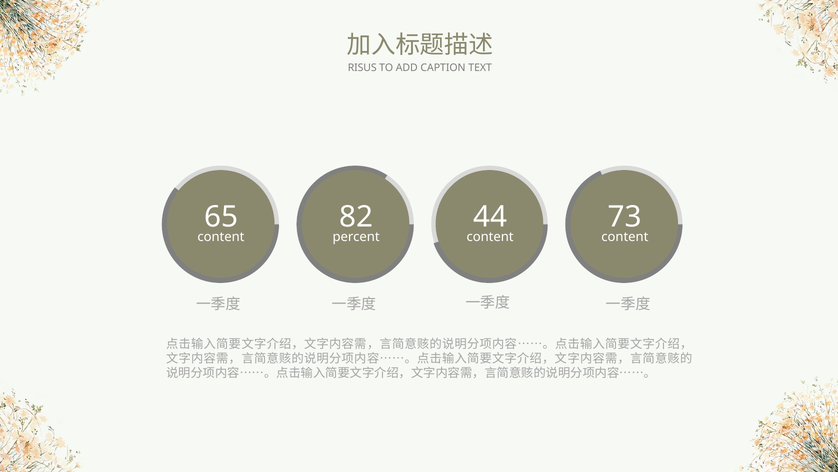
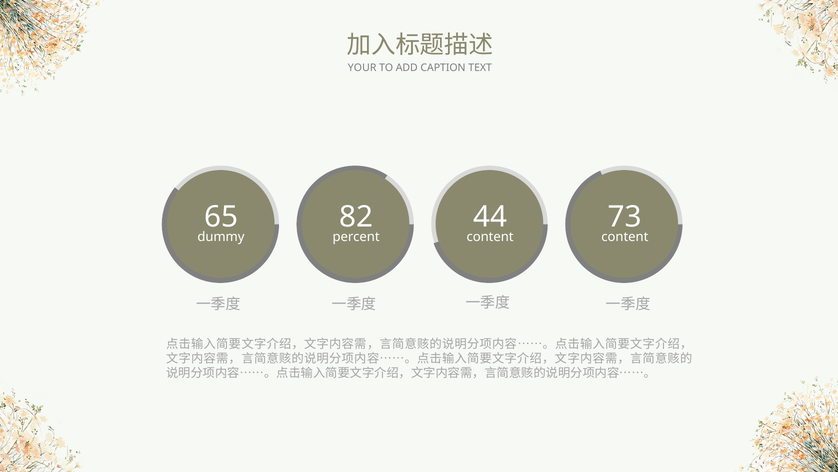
RISUS: RISUS -> YOUR
content at (221, 237): content -> dummy
